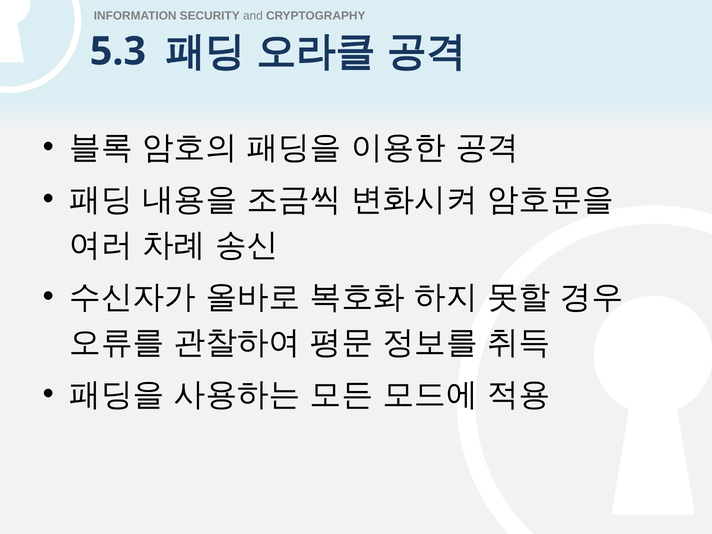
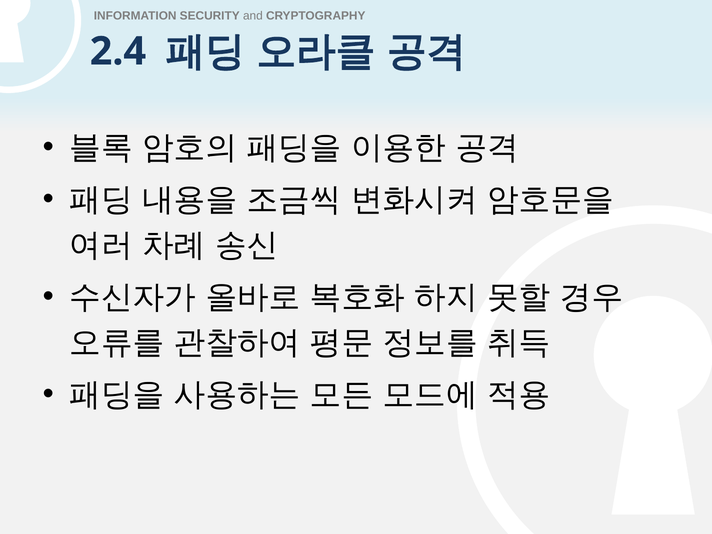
5.3: 5.3 -> 2.4
